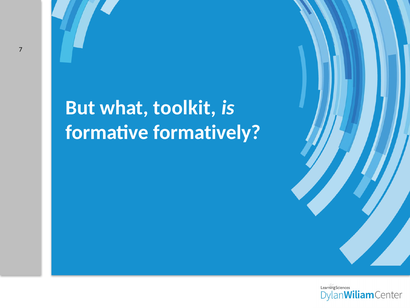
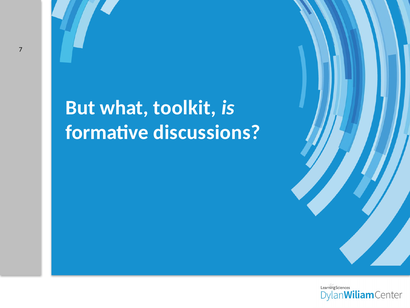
formatively: formatively -> discussions
